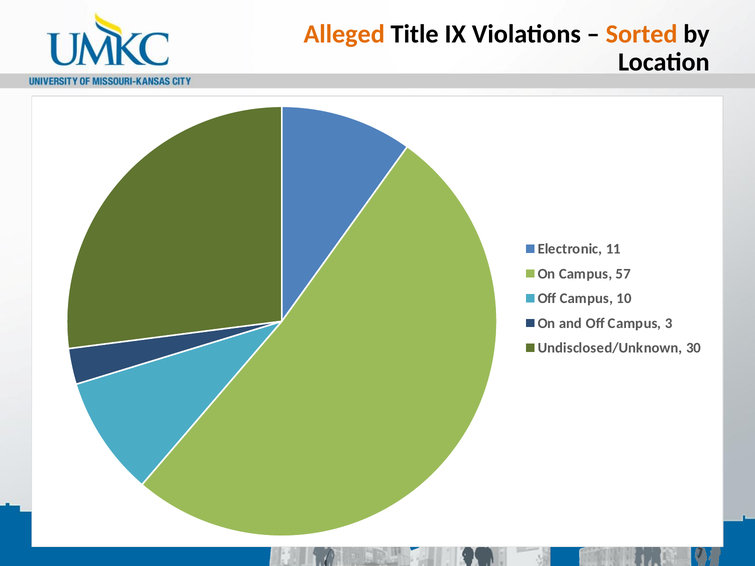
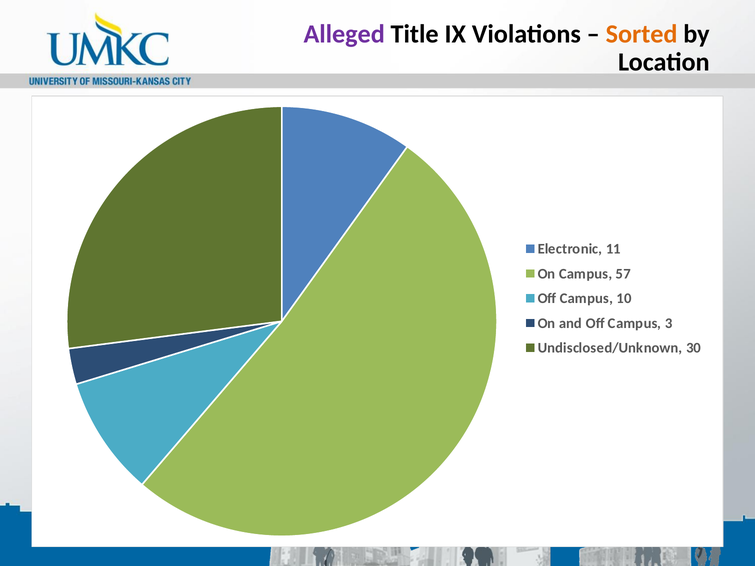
Alleged colour: orange -> purple
